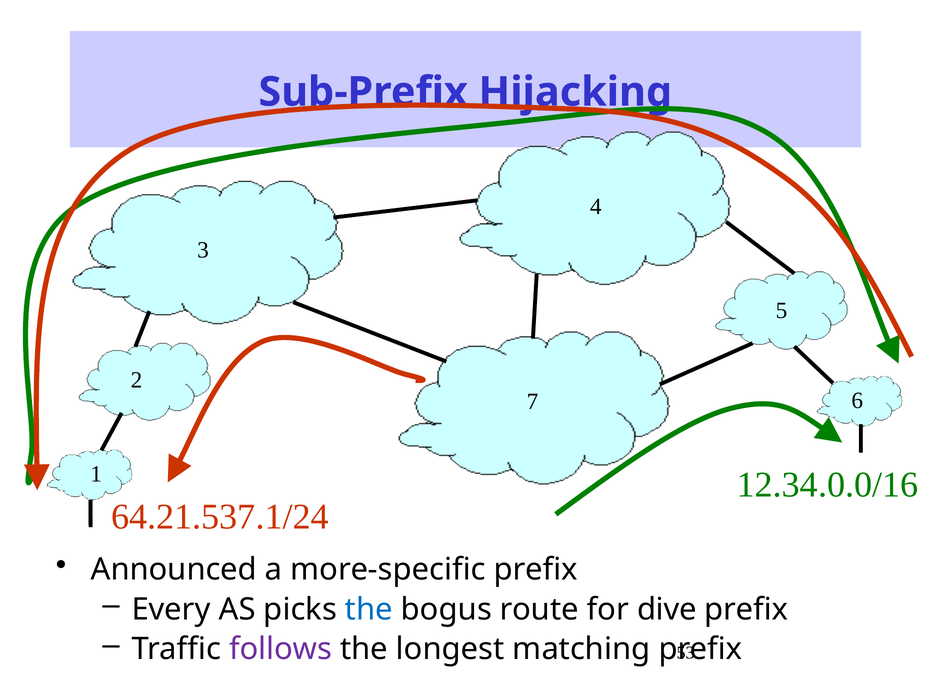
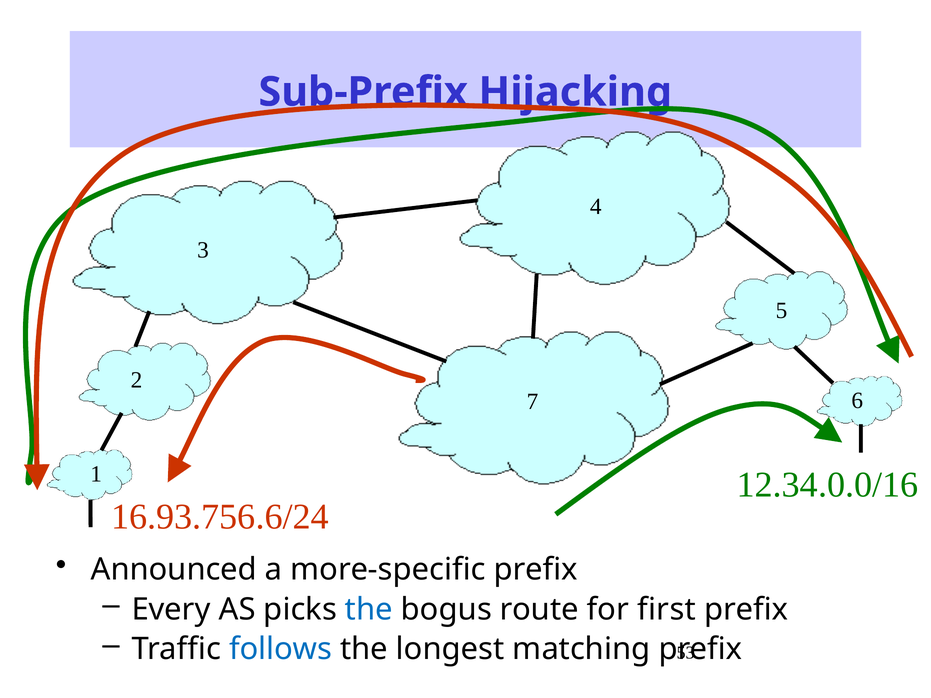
64.21.537.1/24: 64.21.537.1/24 -> 16.93.756.6/24
dive: dive -> first
follows colour: purple -> blue
